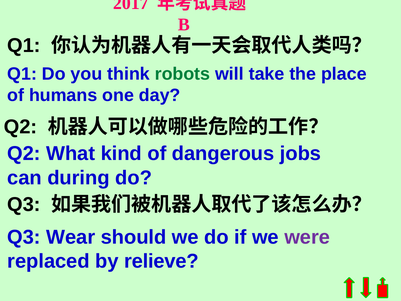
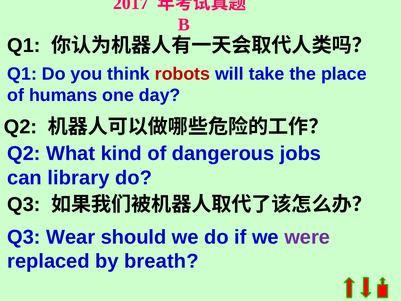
robots colour: green -> red
during: during -> library
relieve: relieve -> breath
